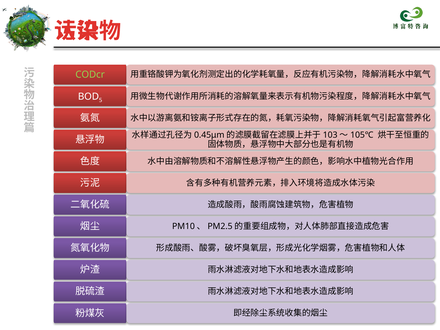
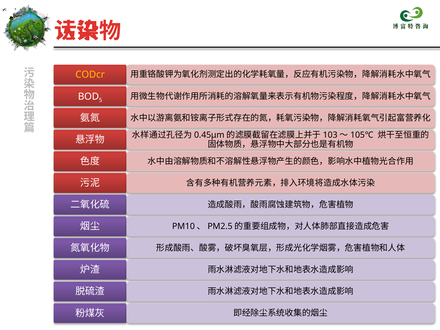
CODcr colour: light green -> yellow
